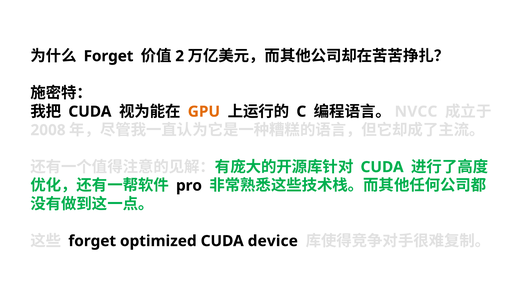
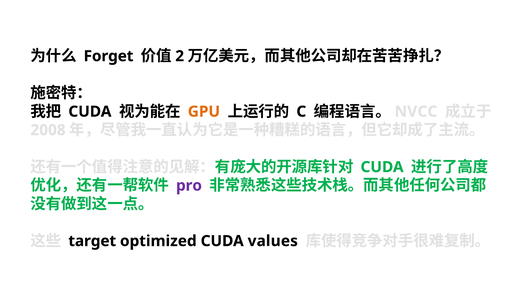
pro colour: black -> purple
forget at (92, 241): forget -> target
device: device -> values
